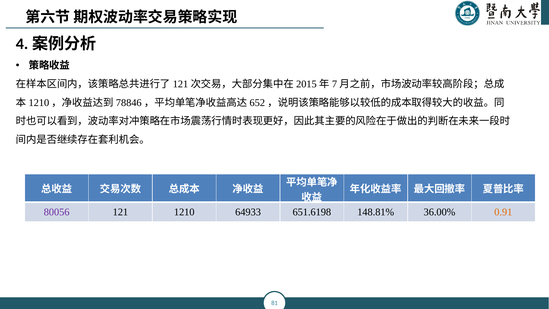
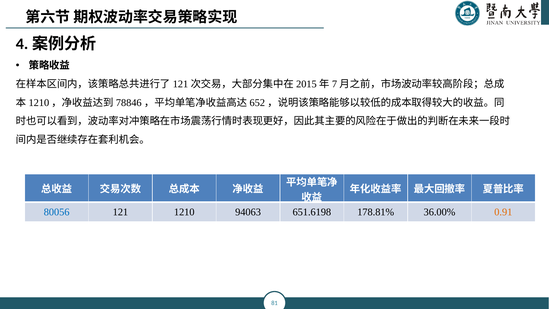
80056 colour: purple -> blue
64933: 64933 -> 94063
148.81%: 148.81% -> 178.81%
